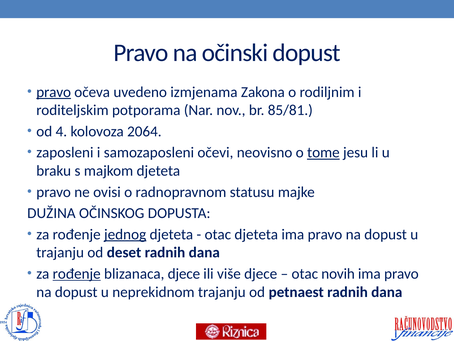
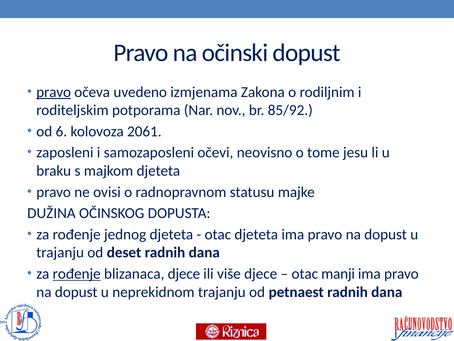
85/81: 85/81 -> 85/92
4: 4 -> 6
2064: 2064 -> 2061
tome underline: present -> none
jednog underline: present -> none
novih: novih -> manji
